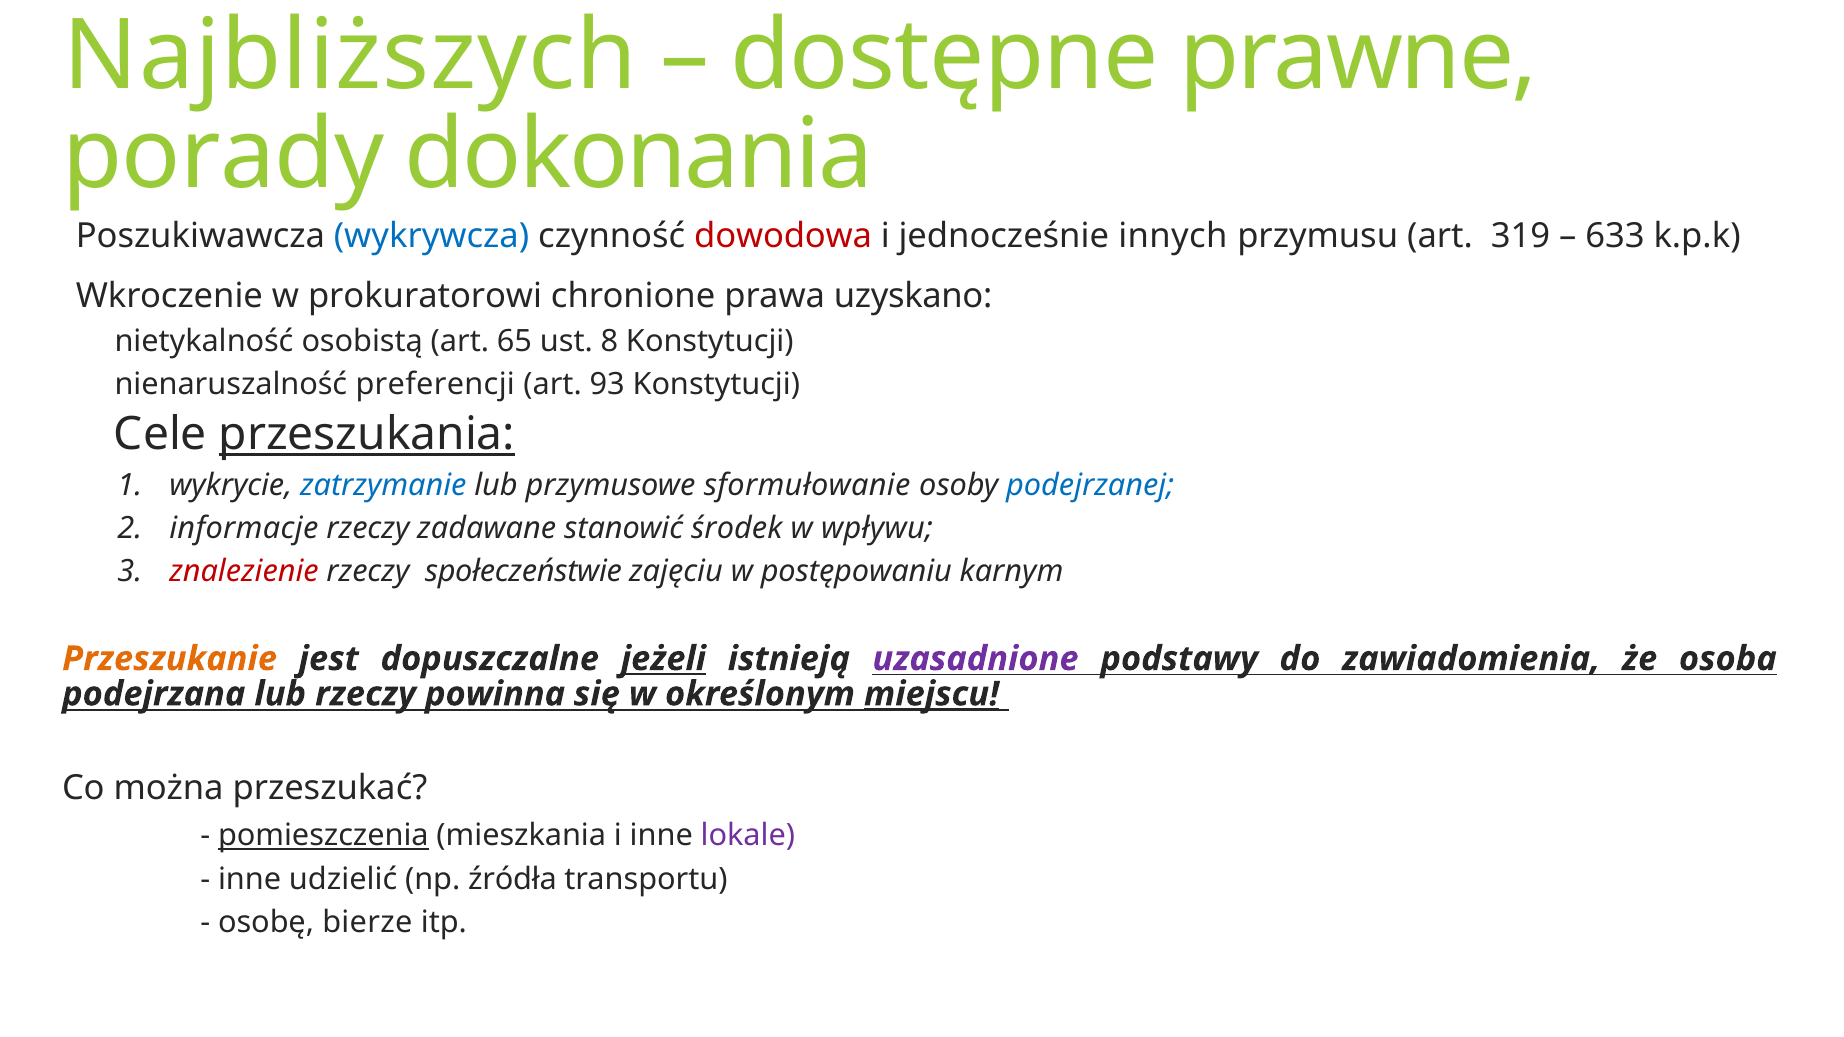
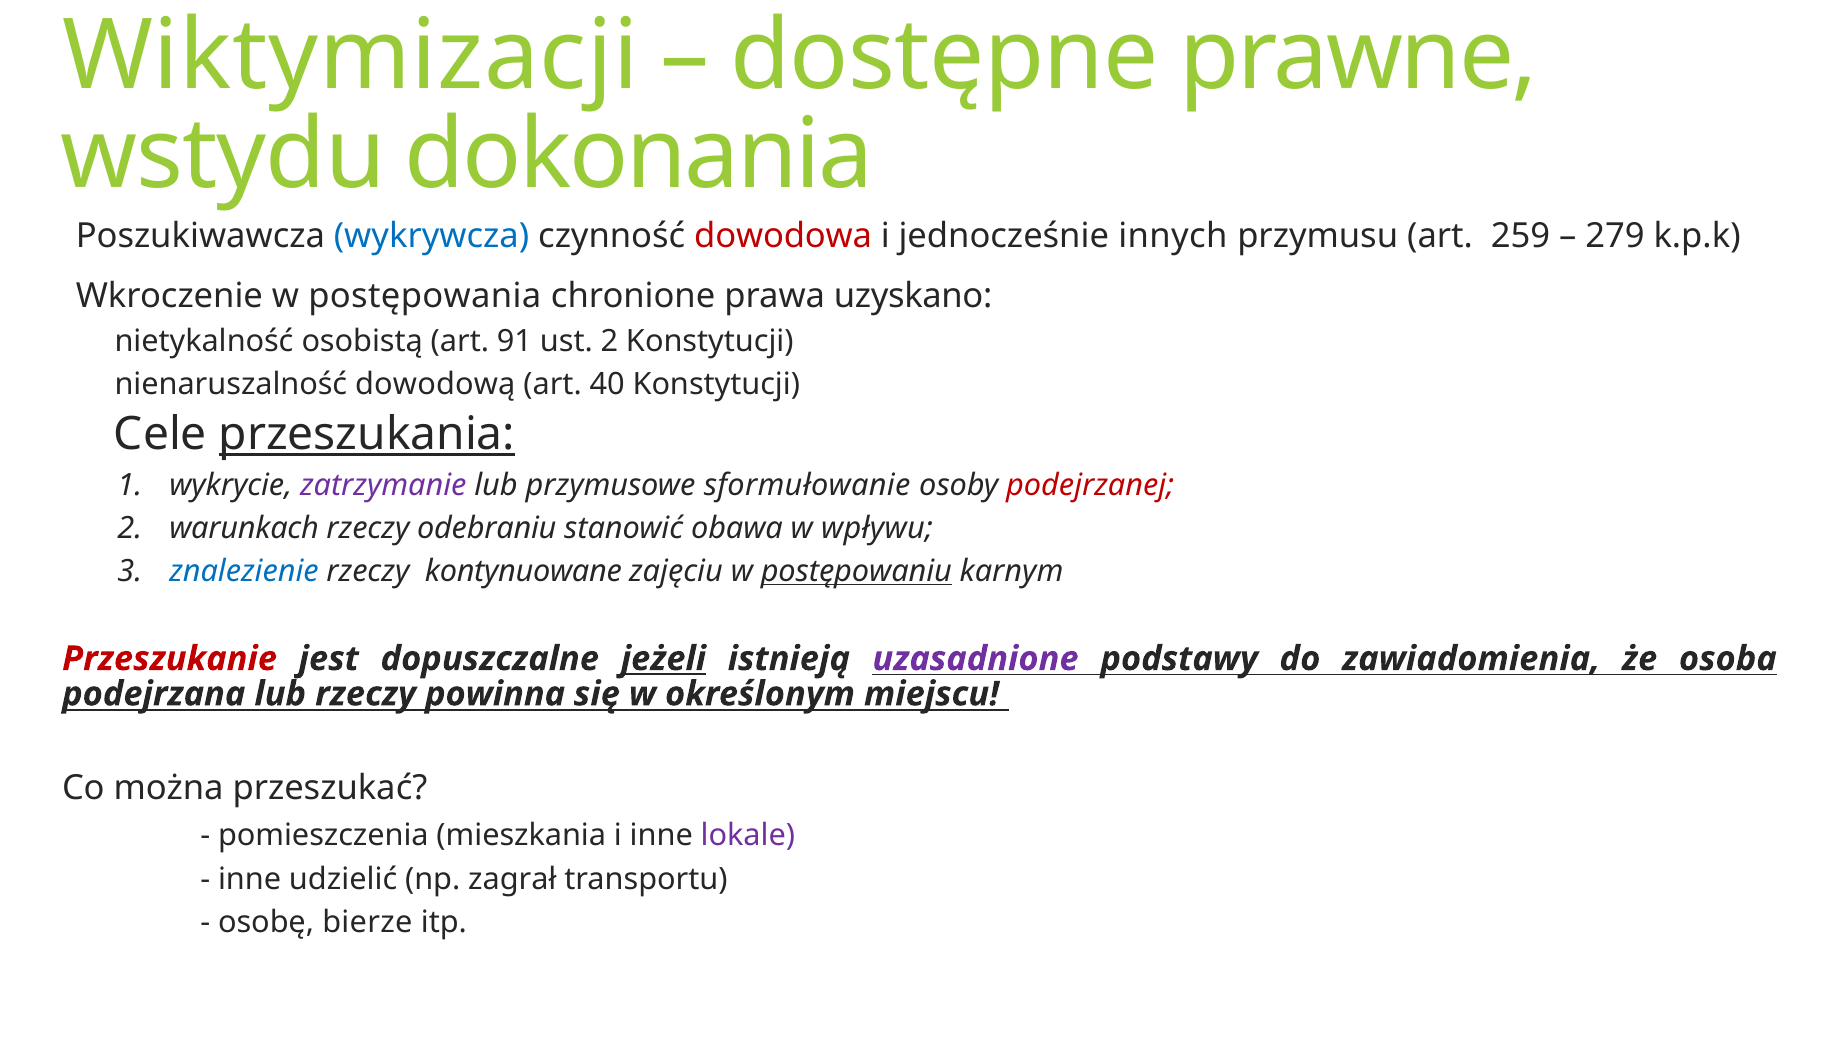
Najbliższych: Najbliższych -> Wiktymizacji
porady: porady -> wstydu
319: 319 -> 259
633: 633 -> 279
prokuratorowi: prokuratorowi -> postępowania
65: 65 -> 91
ust 8: 8 -> 2
preferencji: preferencji -> dowodową
93: 93 -> 40
zatrzymanie colour: blue -> purple
podejrzanej colour: blue -> red
informacje: informacje -> warunkach
zadawane: zadawane -> odebraniu
środek: środek -> obawa
znalezienie colour: red -> blue
społeczeństwie: społeczeństwie -> kontynuowane
postępowaniu underline: none -> present
Przeszukanie colour: orange -> red
miejscu underline: present -> none
pomieszczenia underline: present -> none
źródła: źródła -> zagrał
